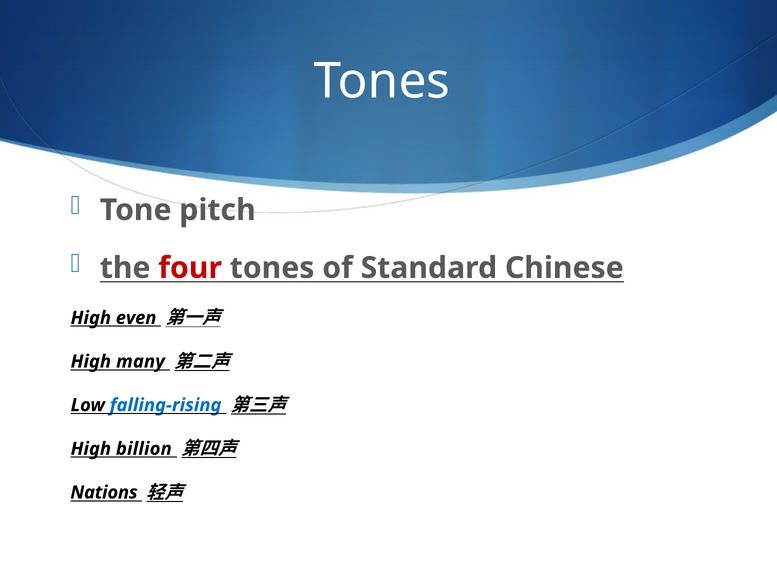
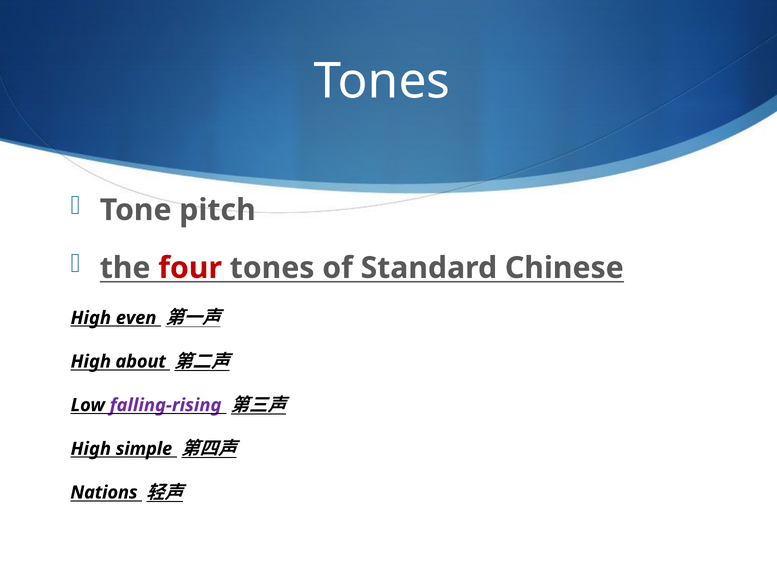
many: many -> about
falling-rising colour: blue -> purple
billion: billion -> simple
